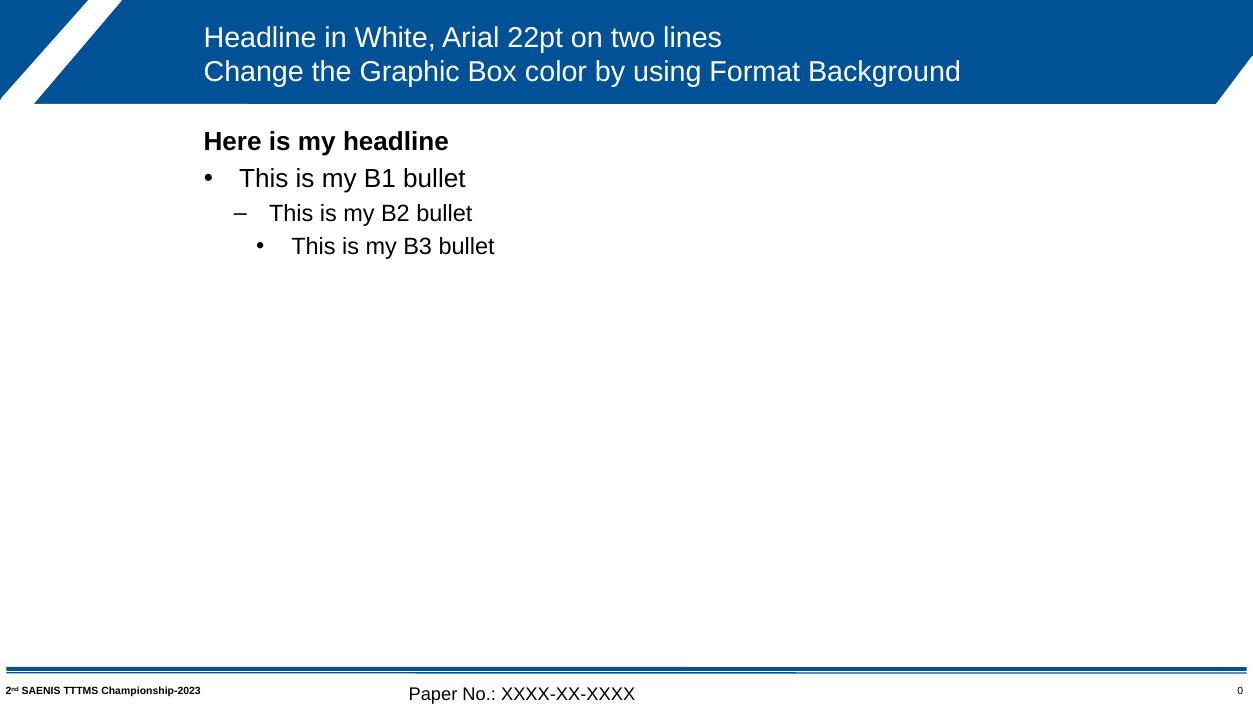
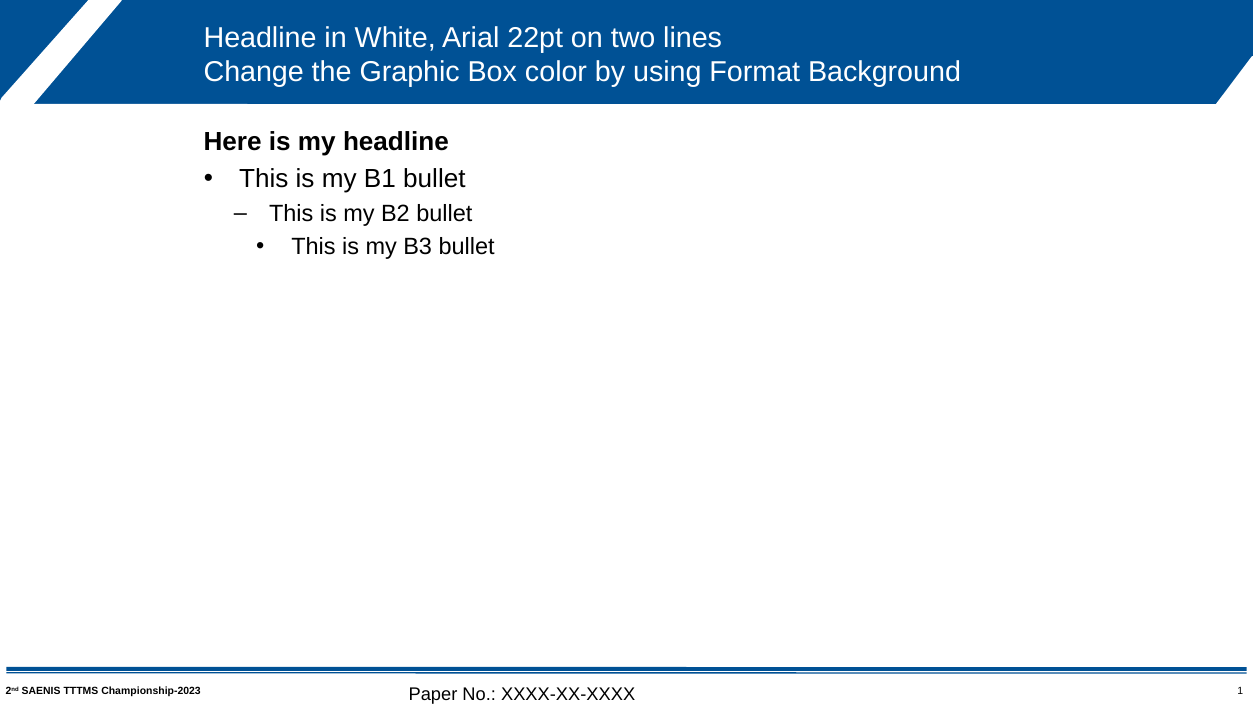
0: 0 -> 1
